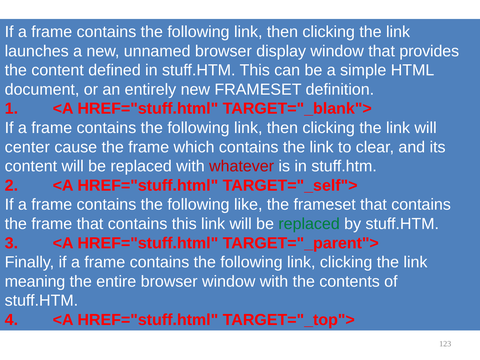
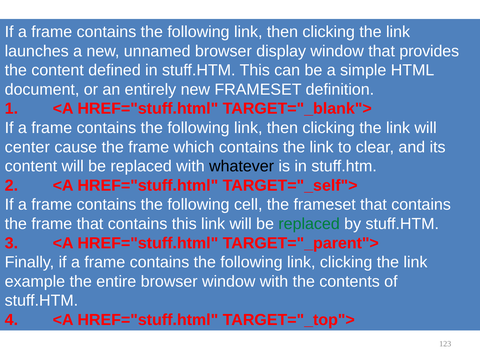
whatever colour: red -> black
like: like -> cell
meaning: meaning -> example
